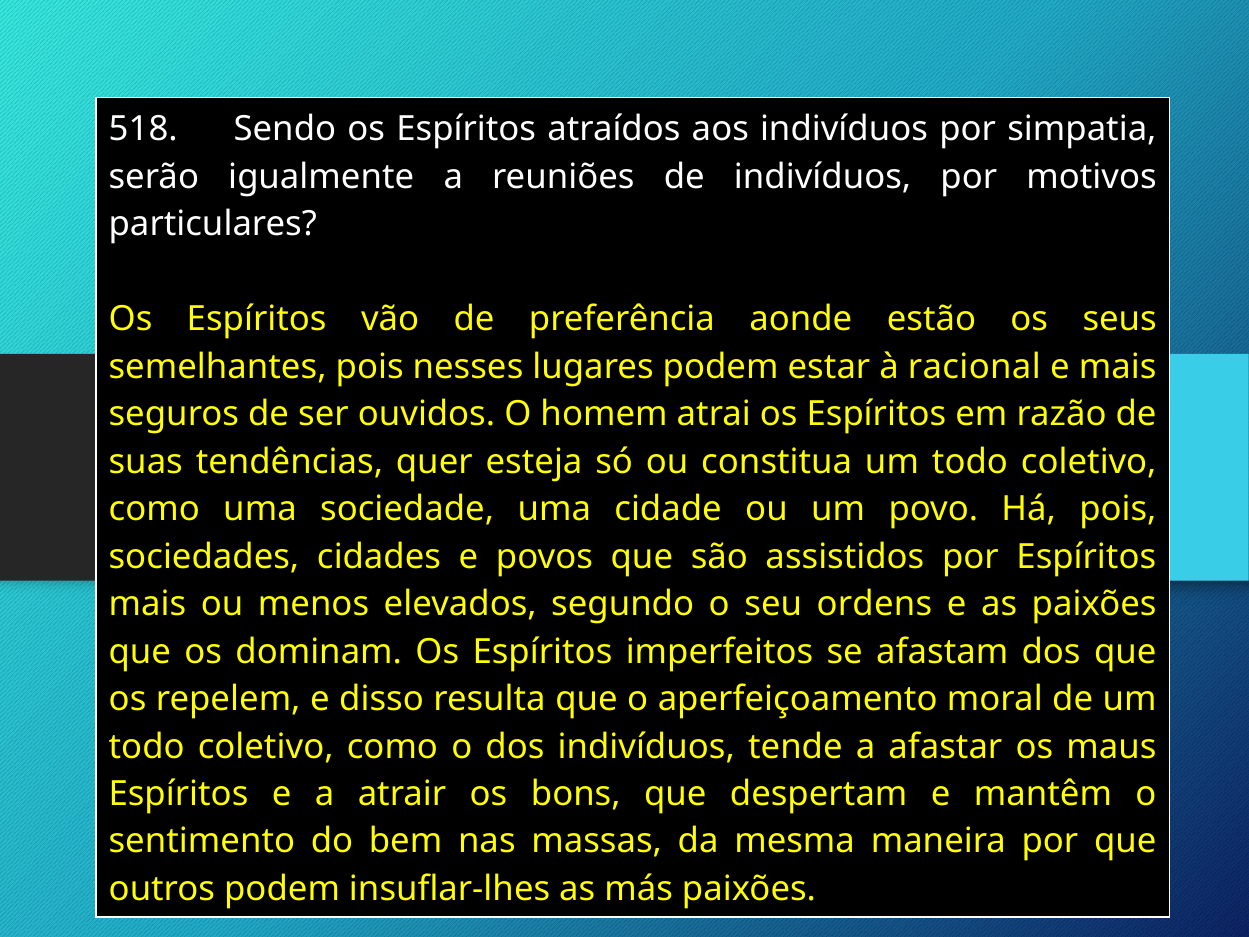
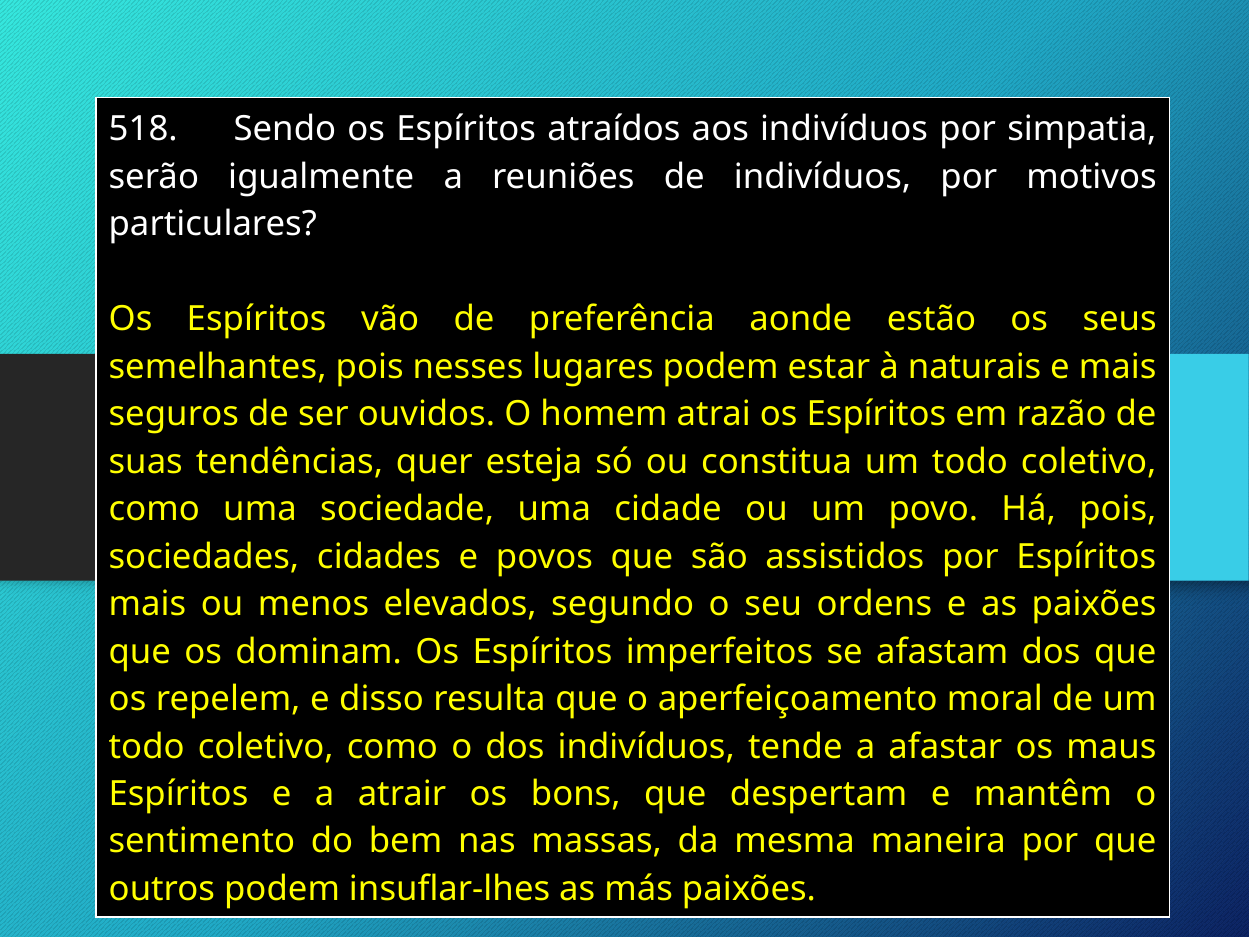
racional: racional -> naturais
